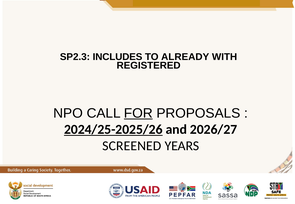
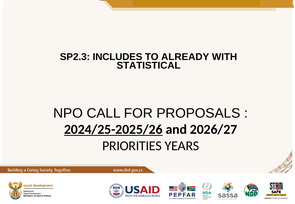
REGISTERED: REGISTERED -> STATISTICAL
FOR underline: present -> none
SCREENED: SCREENED -> PRIORITIES
